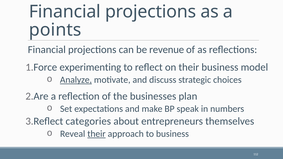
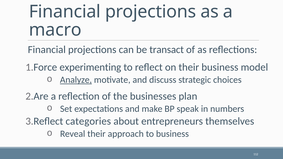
points: points -> macro
revenue: revenue -> transact
their at (96, 134) underline: present -> none
